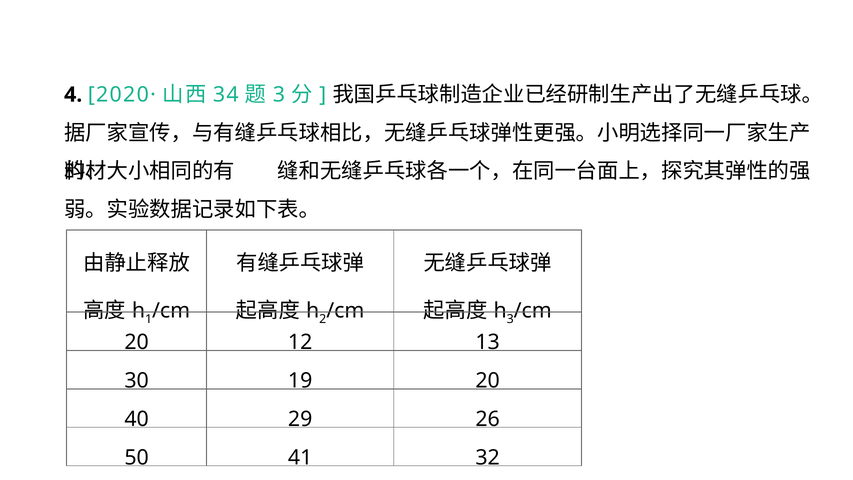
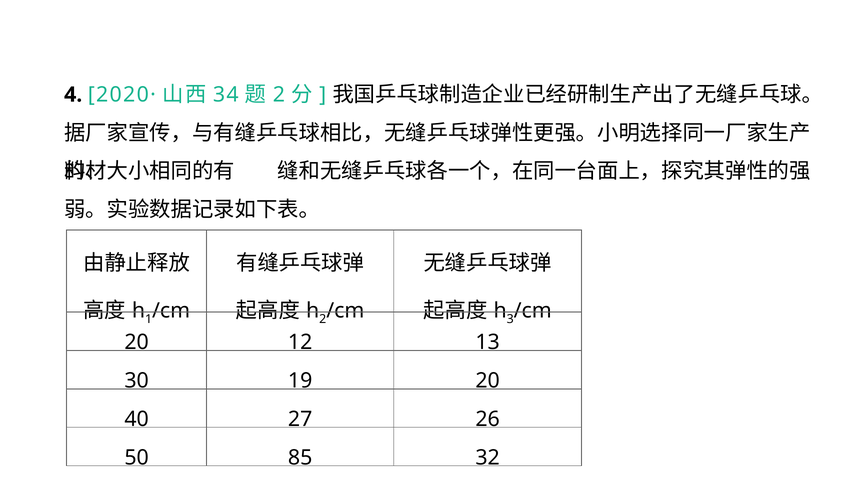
3 at (279, 95): 3 -> 2
29: 29 -> 27
41: 41 -> 85
